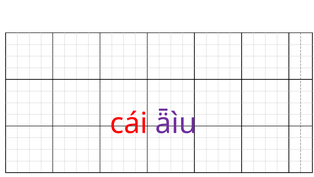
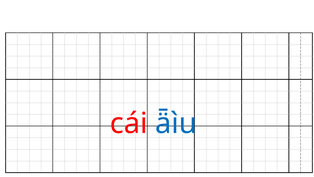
ǟìu colour: purple -> blue
